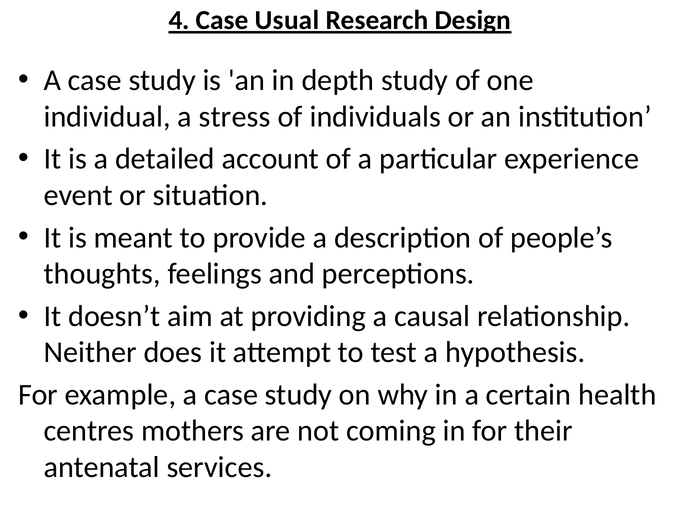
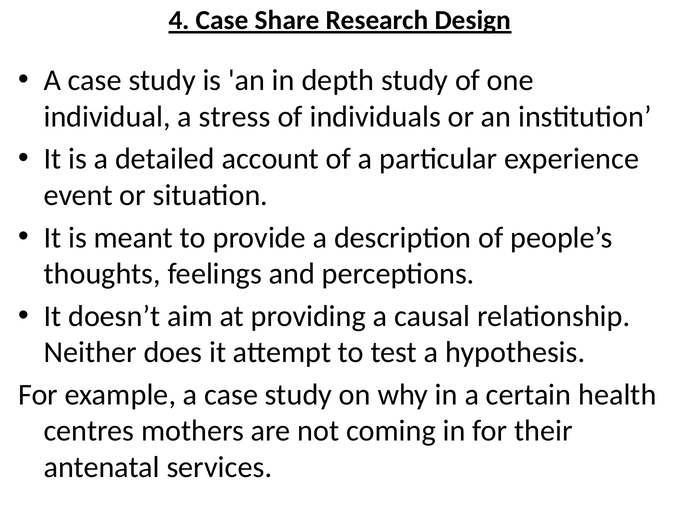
Usual: Usual -> Share
